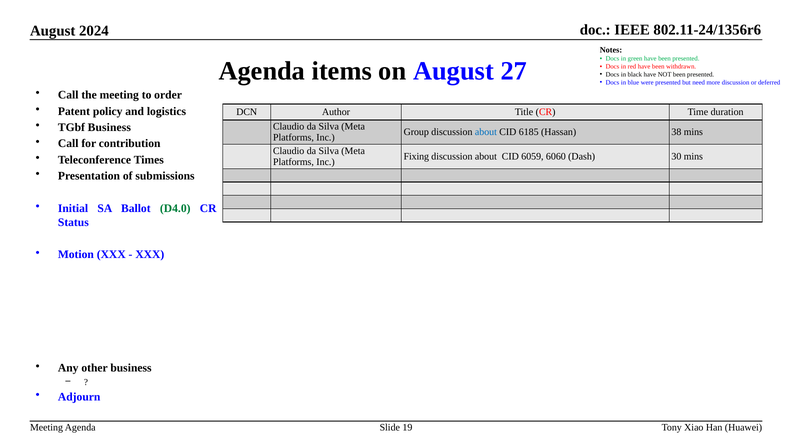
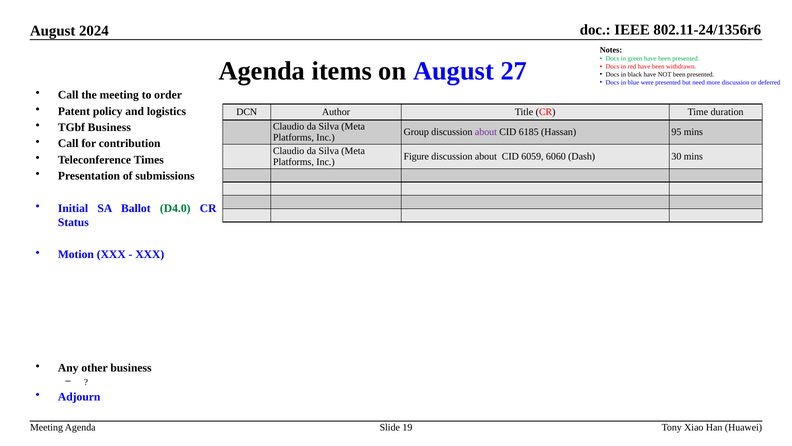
about at (486, 132) colour: blue -> purple
38: 38 -> 95
Fixing: Fixing -> Figure
